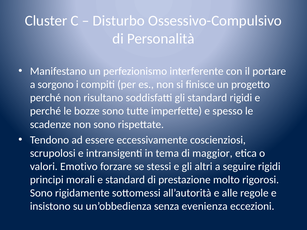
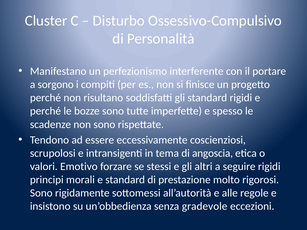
maggior: maggior -> angoscia
evenienza: evenienza -> gradevole
